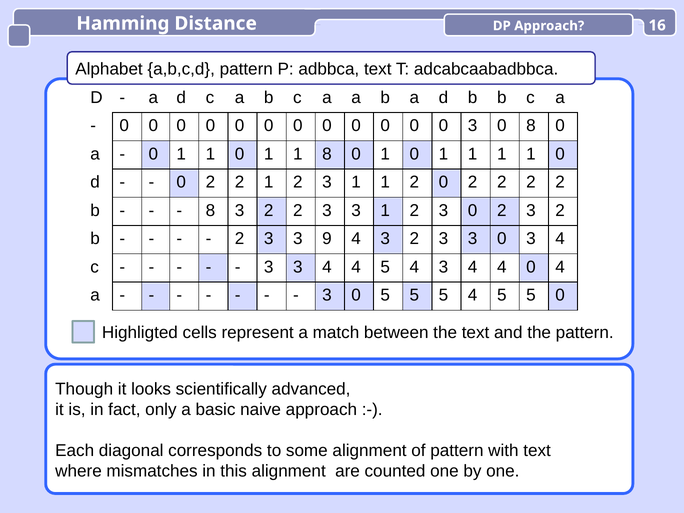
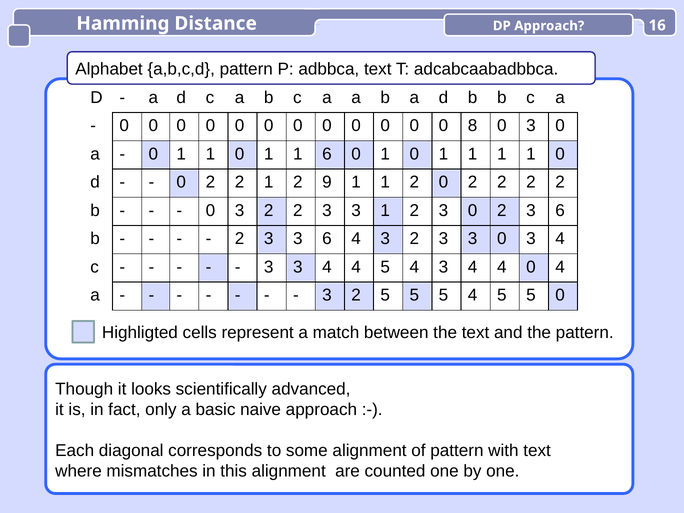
0 0 3: 3 -> 8
8 at (531, 126): 8 -> 3
1 8: 8 -> 6
2 1 2 3: 3 -> 9
8 at (210, 211): 8 -> 0
2 3 2: 2 -> 6
3 3 9: 9 -> 6
0 at (356, 295): 0 -> 2
